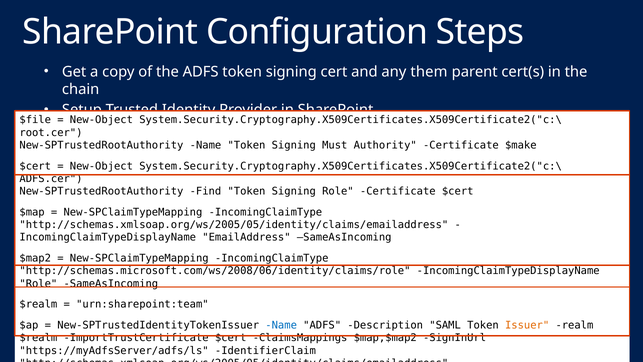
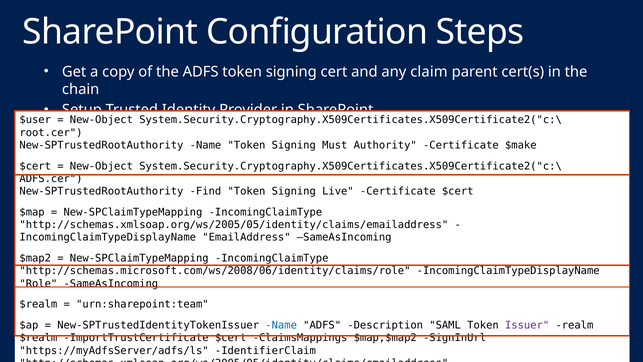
them: them -> claim
$file: $file -> $user
Signing Role: Role -> Live
Issuer colour: orange -> purple
